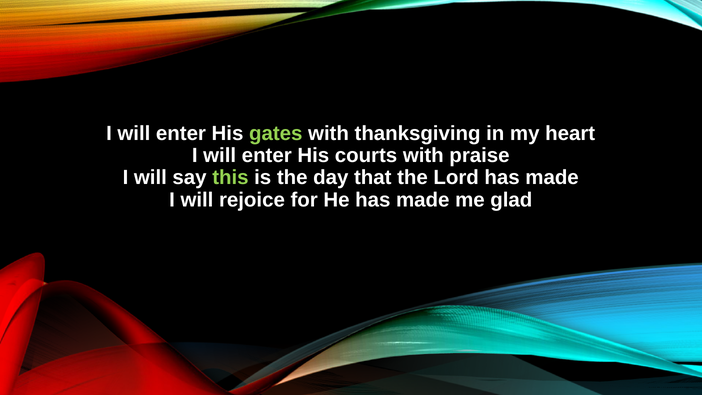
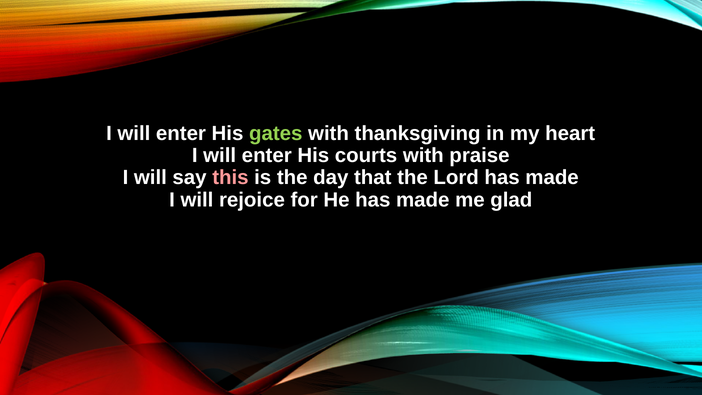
this colour: light green -> pink
